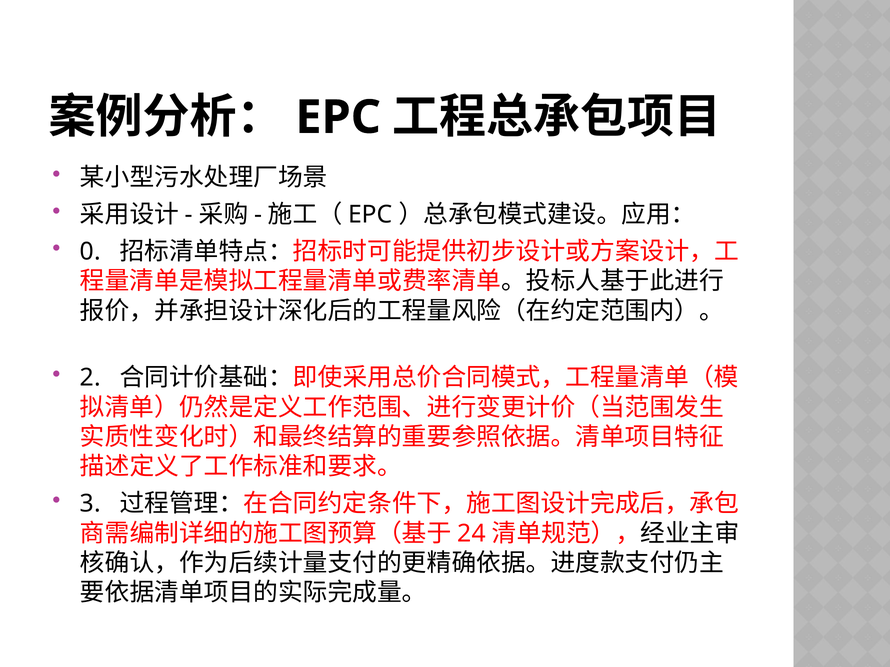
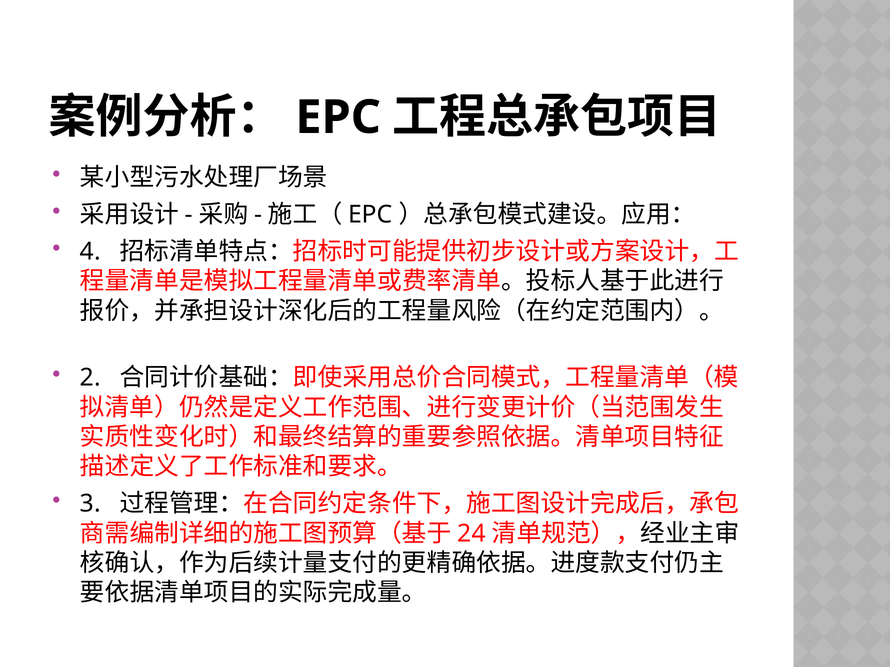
0: 0 -> 4
